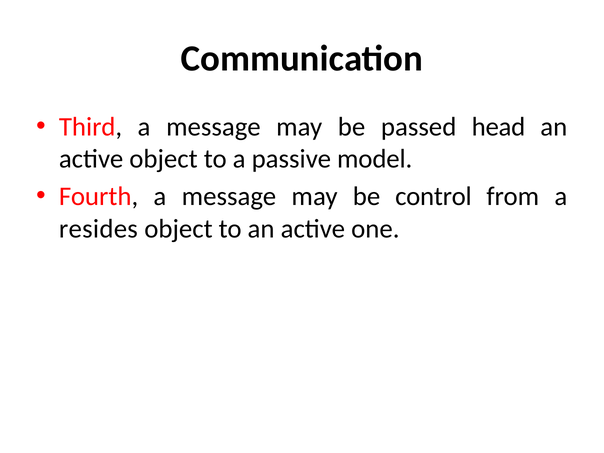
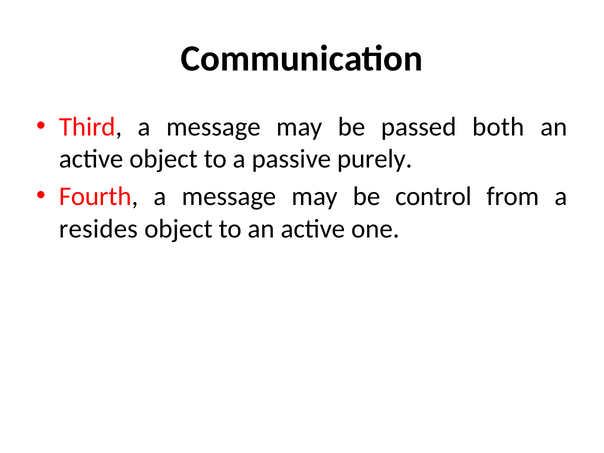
head: head -> both
model: model -> purely
